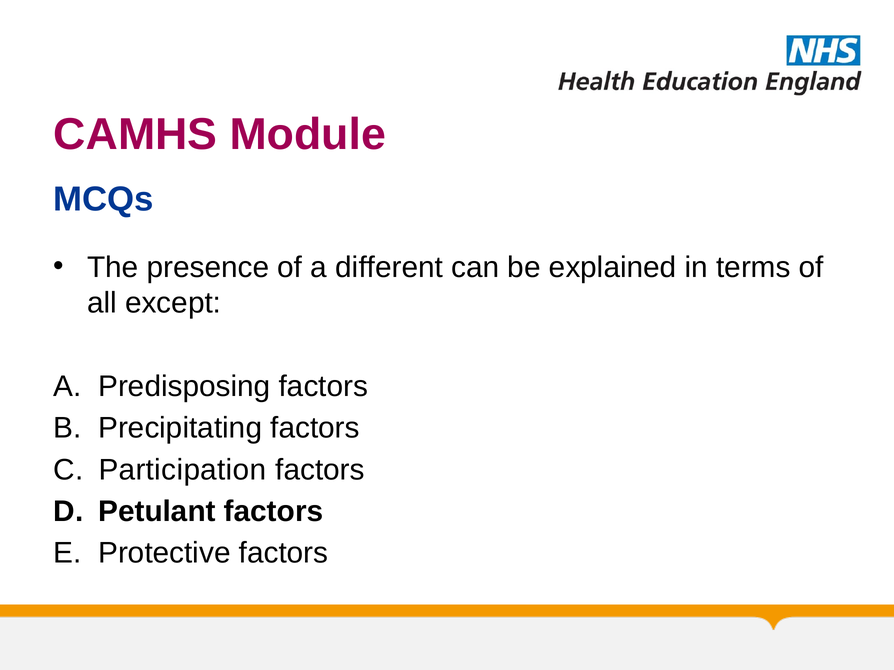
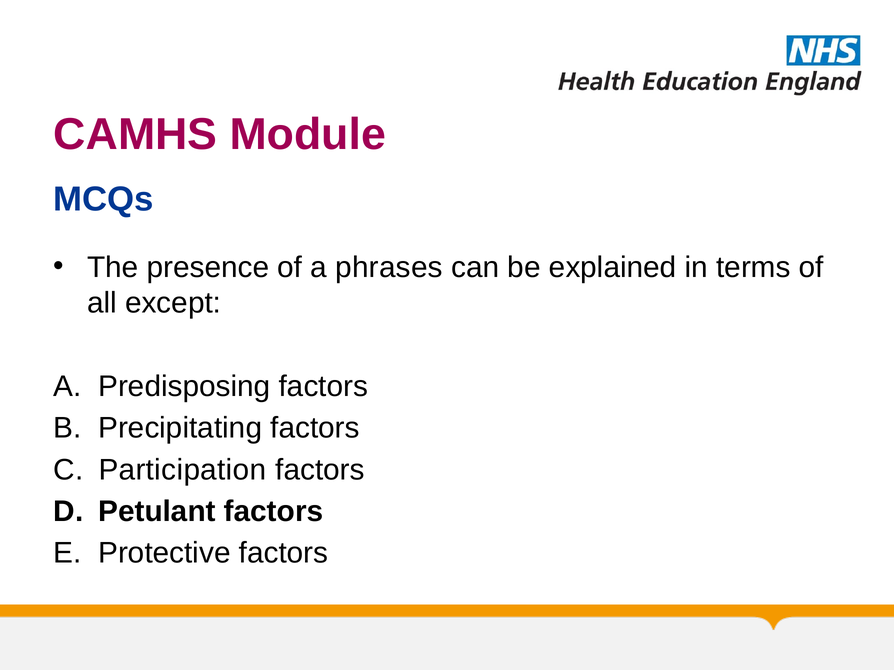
different: different -> phrases
